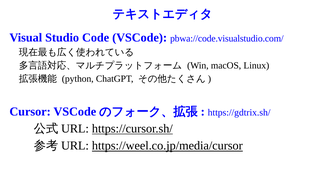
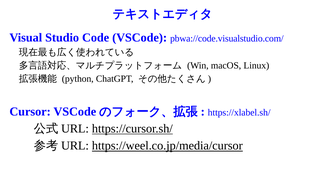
https://gdtrix.sh/: https://gdtrix.sh/ -> https://xlabel.sh/
